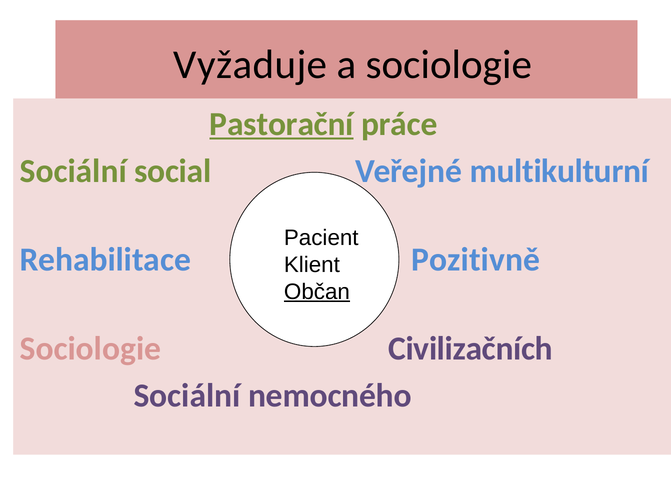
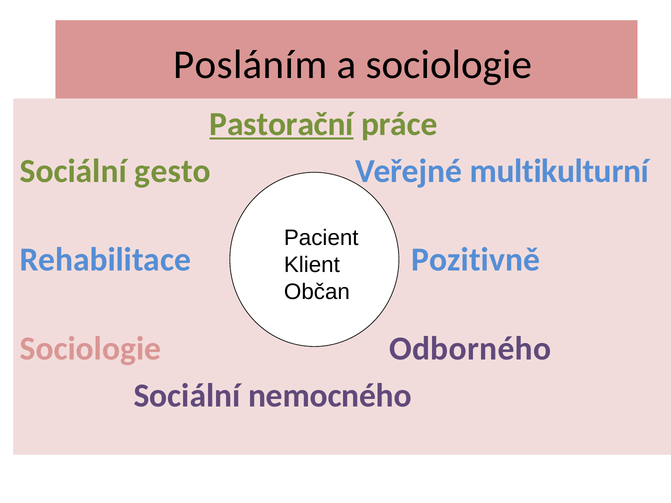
Vyžaduje: Vyžaduje -> Posláním
social: social -> gesto
Občan underline: present -> none
Civilizačních: Civilizačních -> Odborného
